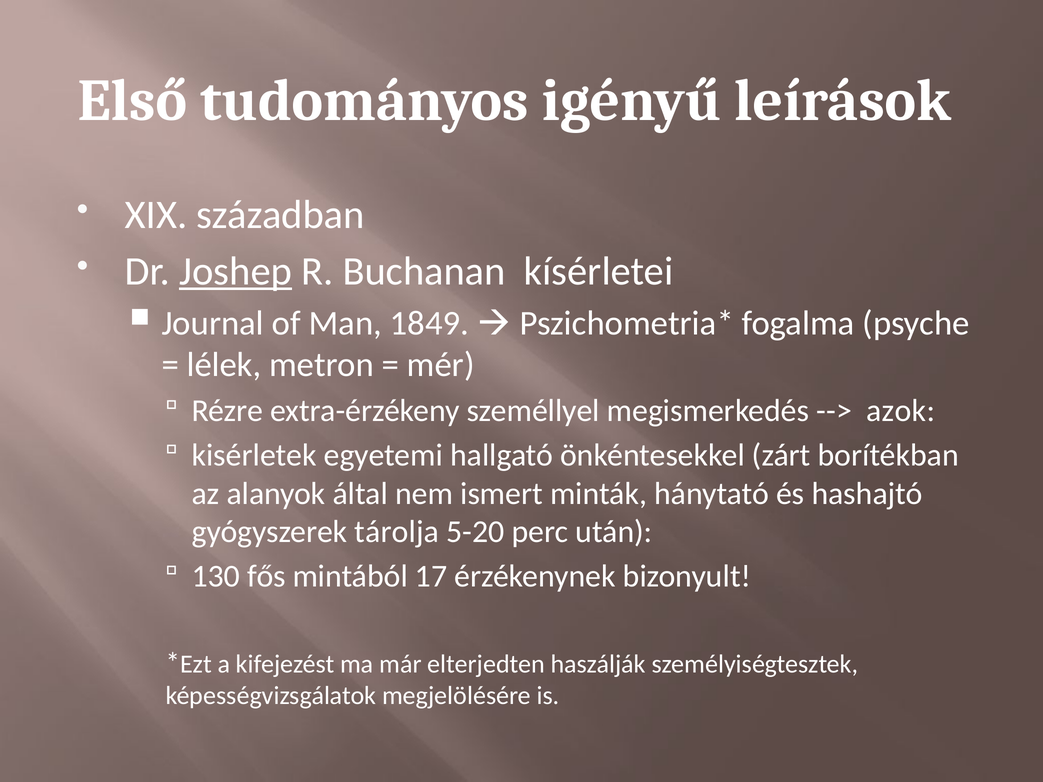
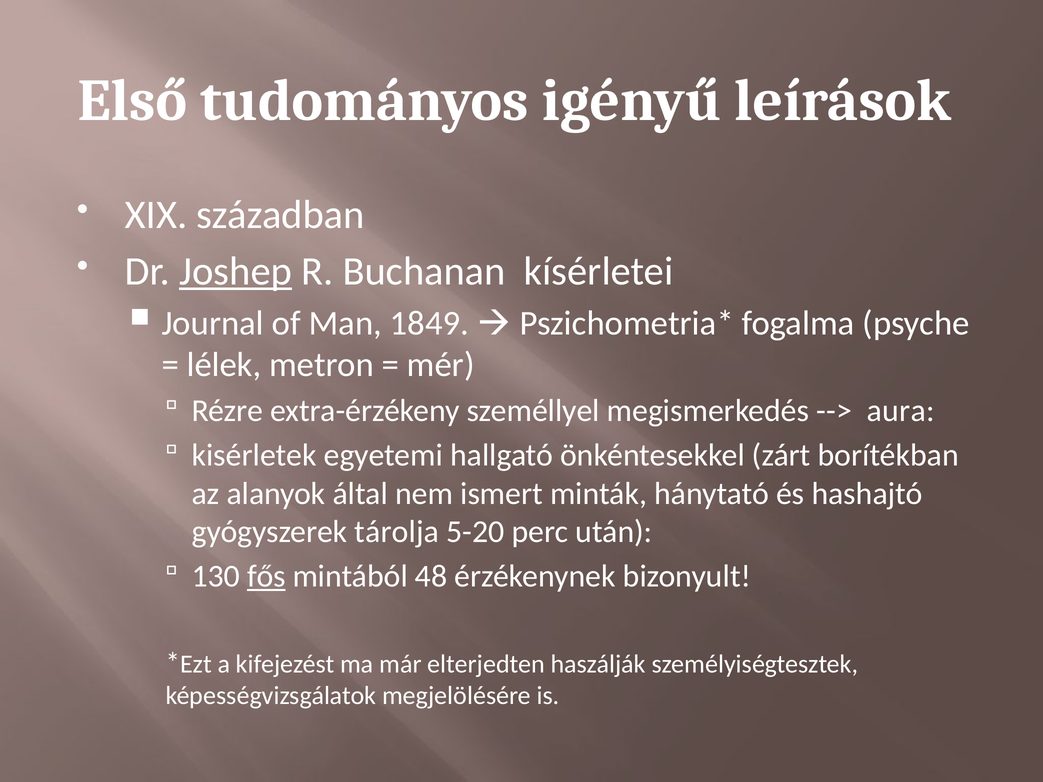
azok: azok -> aura
fős underline: none -> present
17: 17 -> 48
